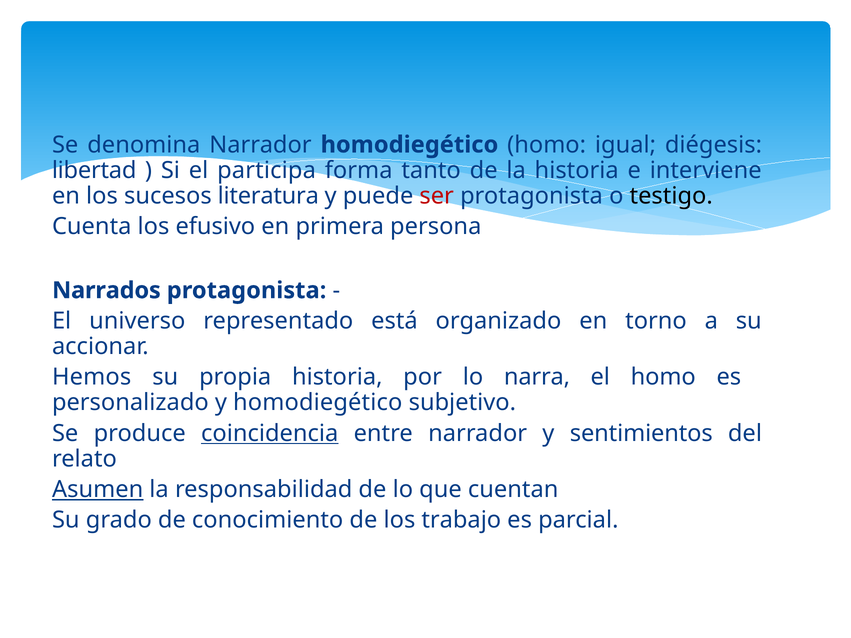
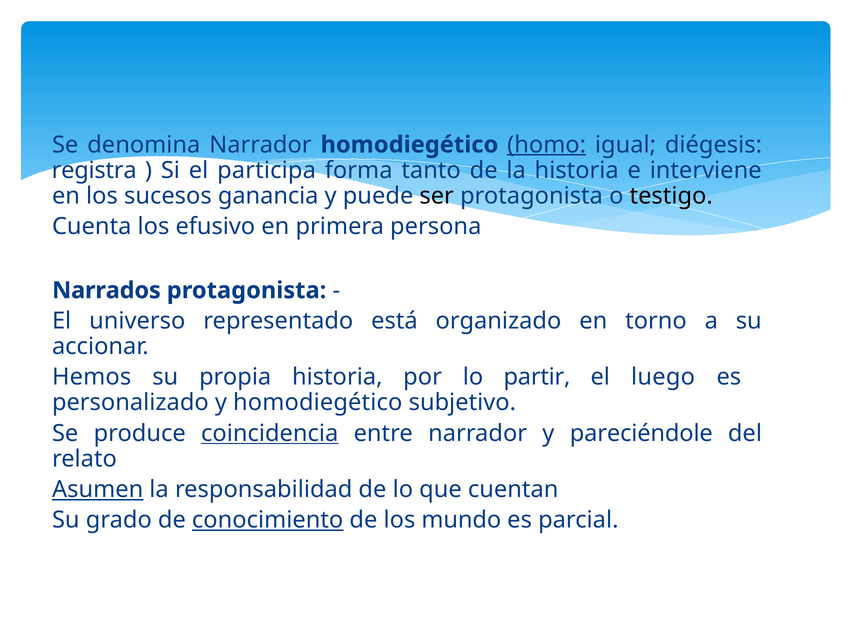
homo at (547, 145) underline: none -> present
libertad: libertad -> registra
literatura: literatura -> ganancia
ser colour: red -> black
narra: narra -> partir
el homo: homo -> luego
sentimientos: sentimientos -> pareciéndole
conocimiento underline: none -> present
trabajo: trabajo -> mundo
